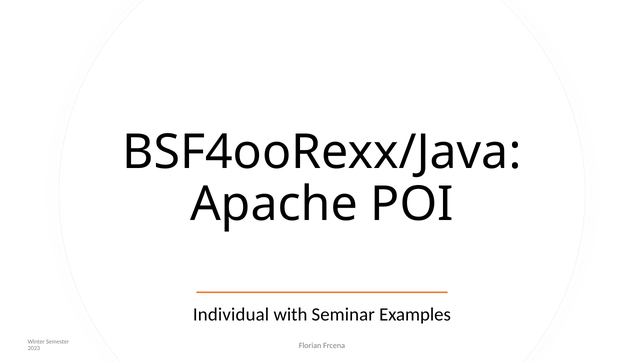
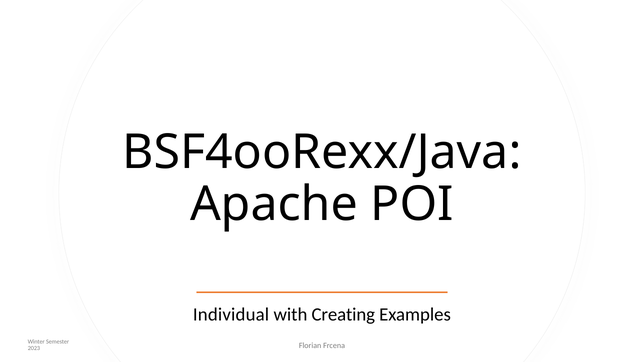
Seminar: Seminar -> Creating
